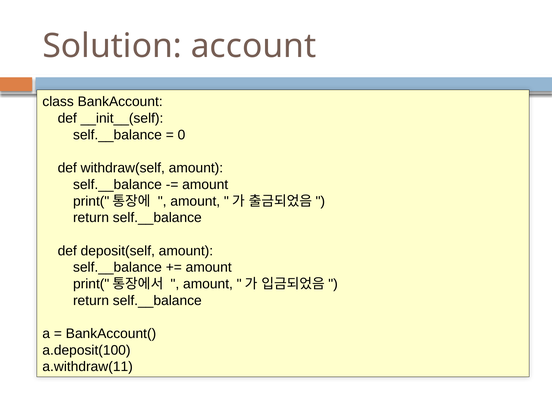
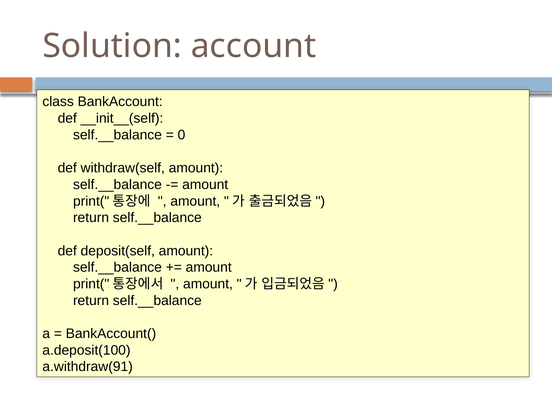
a.withdraw(11: a.withdraw(11 -> a.withdraw(91
